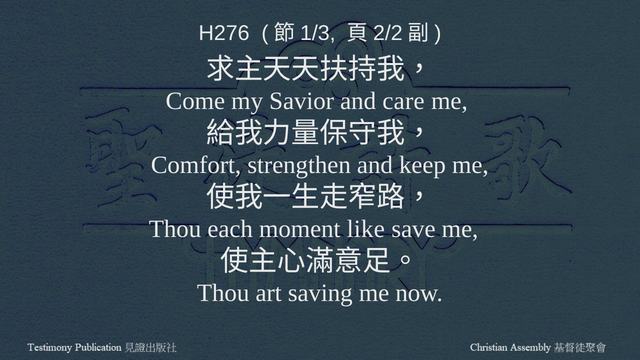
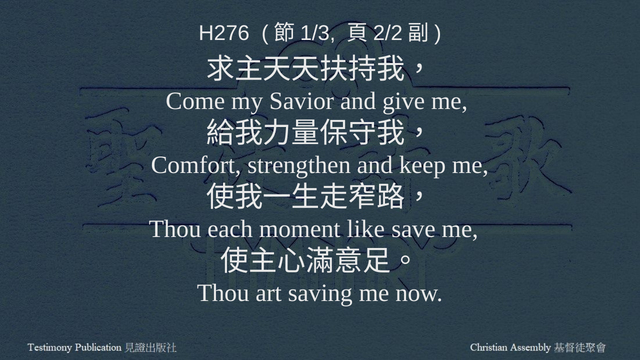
care: care -> give
